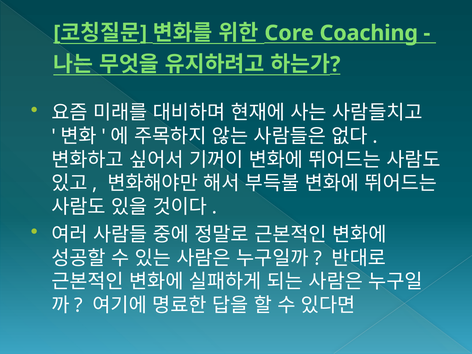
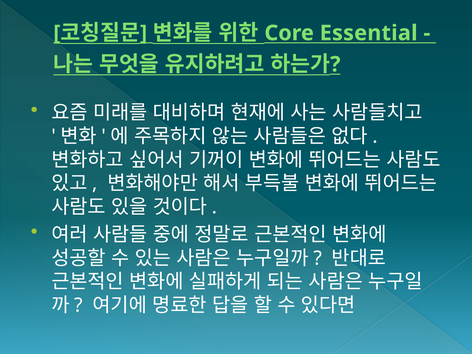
Coaching: Coaching -> Essential
